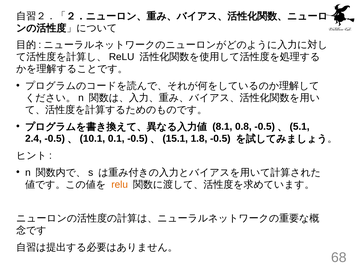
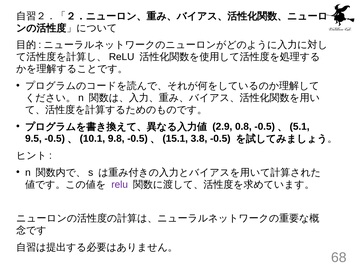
8.1: 8.1 -> 2.9
2.4: 2.4 -> 9.5
0.1: 0.1 -> 9.8
1.8: 1.8 -> 3.8
relu colour: orange -> purple
